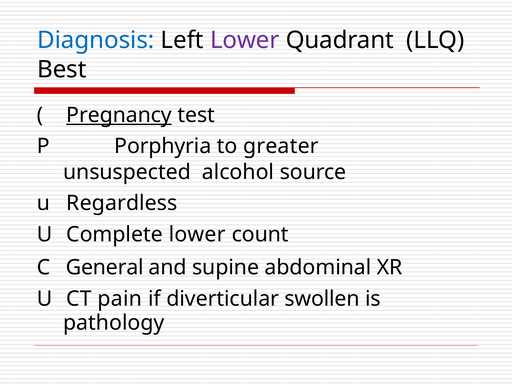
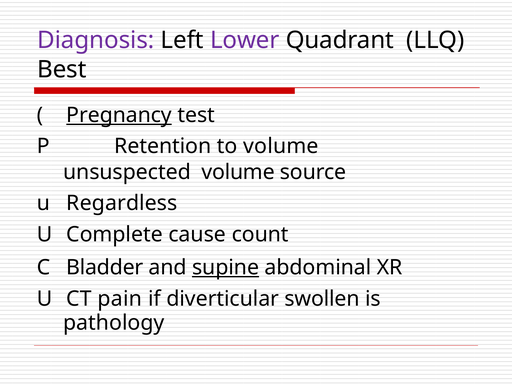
Diagnosis colour: blue -> purple
Porphyria: Porphyria -> Retention
to greater: greater -> volume
unsuspected alcohol: alcohol -> volume
Complete lower: lower -> cause
General: General -> Bladder
supine underline: none -> present
